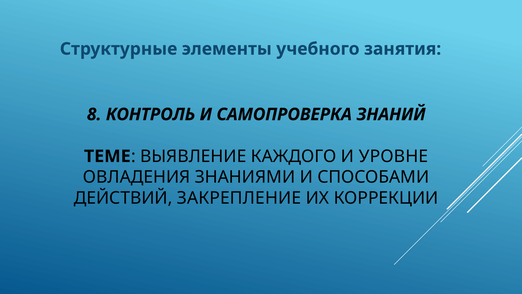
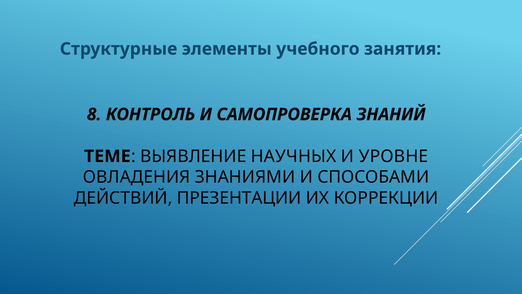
КАЖДОГО: КАЖДОГО -> НАУЧНЫХ
ЗАКРЕПЛЕНИЕ: ЗАКРЕПЛЕНИЕ -> ПРЕЗЕНТАЦИИ
